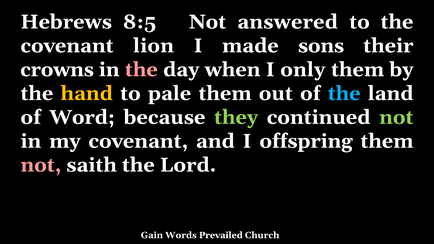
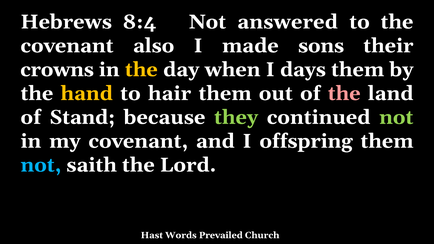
8:5: 8:5 -> 8:4
lion: lion -> also
the at (141, 70) colour: pink -> yellow
only: only -> days
pale: pale -> hair
the at (344, 94) colour: light blue -> pink
Word: Word -> Stand
not at (41, 165) colour: pink -> light blue
Gain: Gain -> Hast
